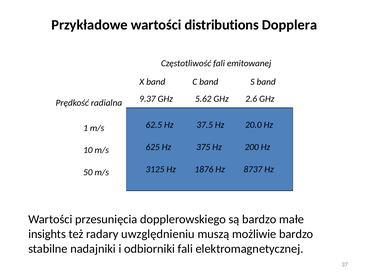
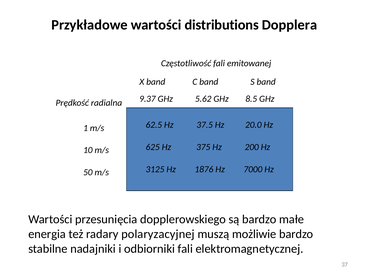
2.6: 2.6 -> 8.5
8737: 8737 -> 7000
insights: insights -> energia
uwzględnieniu: uwzględnieniu -> polaryzacyjnej
